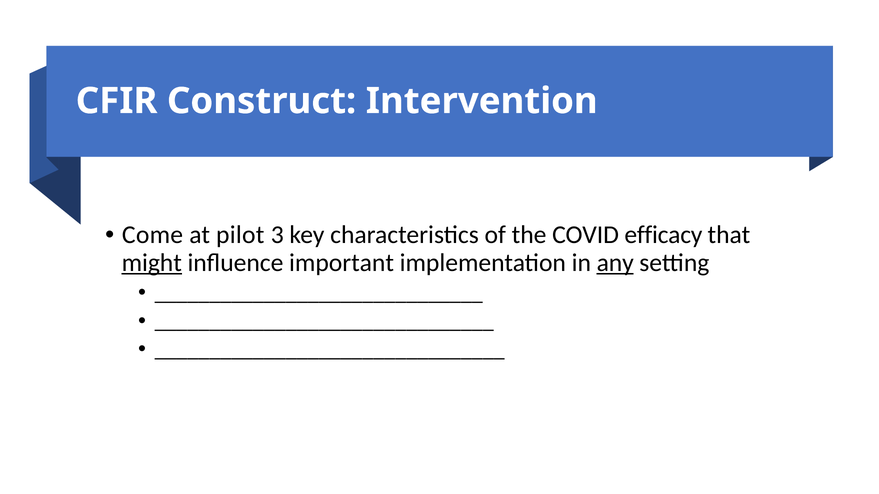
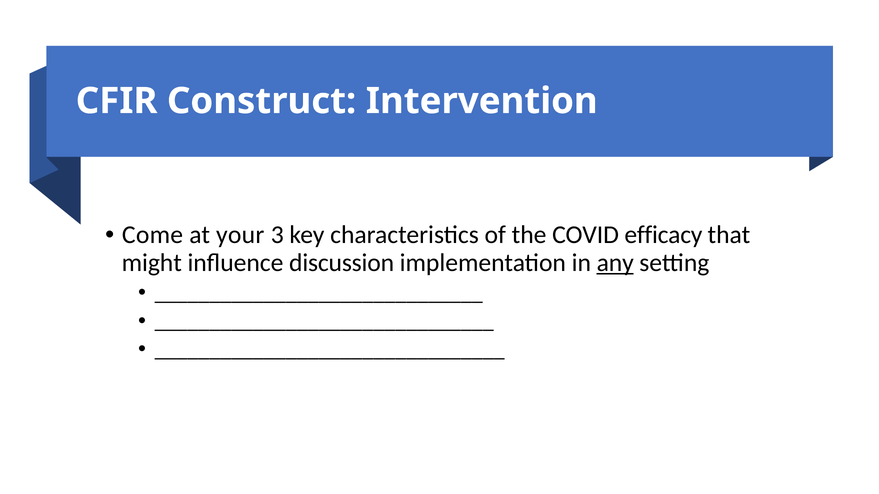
pilot: pilot -> your
might underline: present -> none
important: important -> discussion
